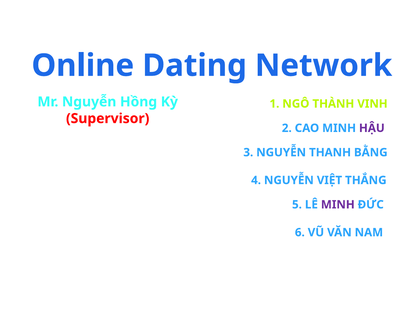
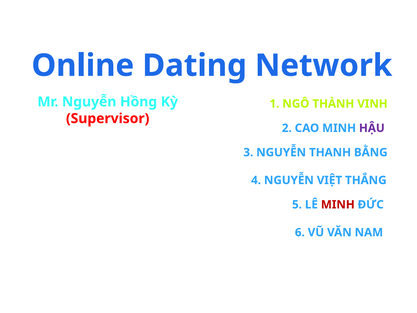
MINH at (338, 204) colour: purple -> red
